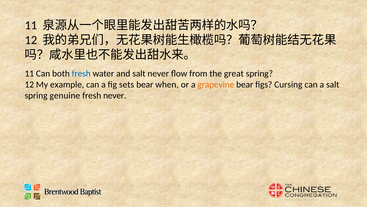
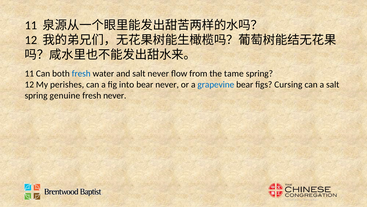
great: great -> tame
example: example -> perishes
sets: sets -> into
bear when: when -> never
grapevine colour: orange -> blue
